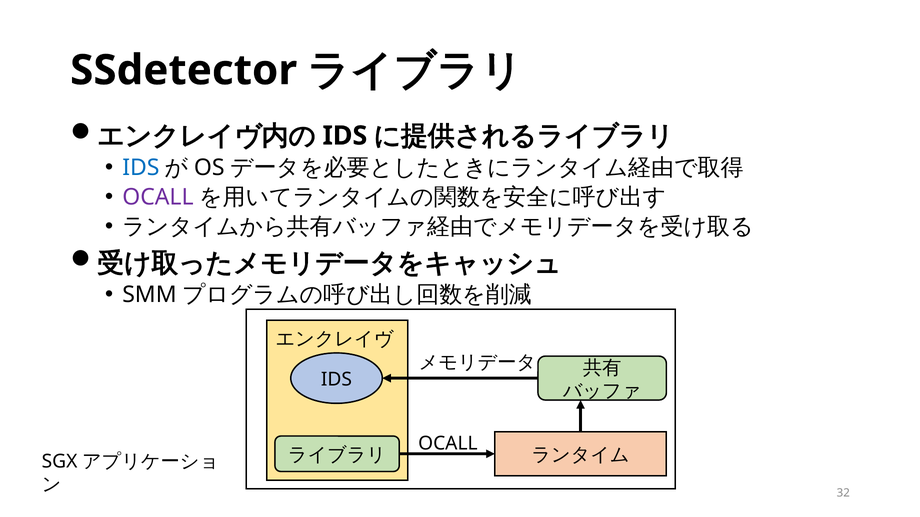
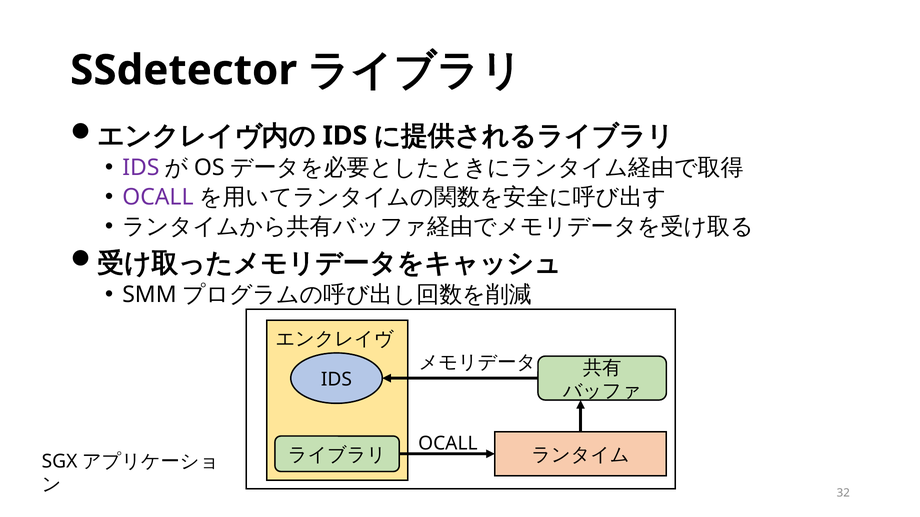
IDS at (141, 168) colour: blue -> purple
